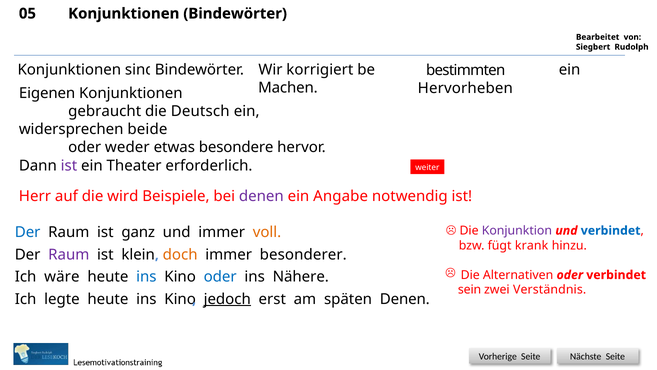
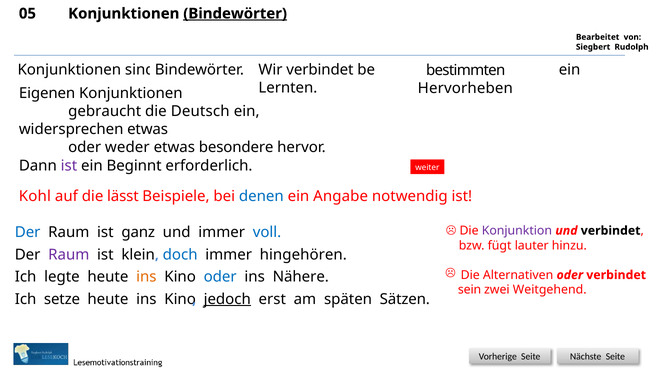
Bindewörter at (235, 14) underline: none -> present
Wir korrigiert: korrigiert -> verbindet
Machen: Machen -> Lernten
widersprechen beide: beide -> etwas
Theater: Theater -> Beginnt
Herr: Herr -> Kohl
wird: wird -> lässt
denen at (261, 196) colour: purple -> blue
verbindet at (611, 230) colour: blue -> black
voll colour: orange -> blue
krank: krank -> lauter
doch colour: orange -> blue
besonderer: besonderer -> hingehören
wäre: wäre -> legte
ins at (146, 277) colour: blue -> orange
Verständnis: Verständnis -> Weitgehend
legte: legte -> setze
späten Denen: Denen -> Sätzen
